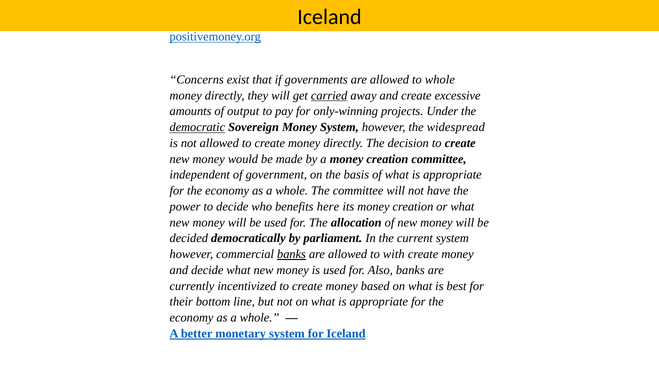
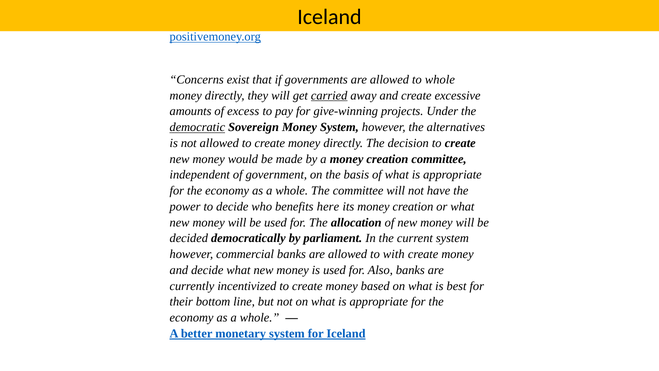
output: output -> excess
only-winning: only-winning -> give-winning
widespread: widespread -> alternatives
banks at (292, 254) underline: present -> none
